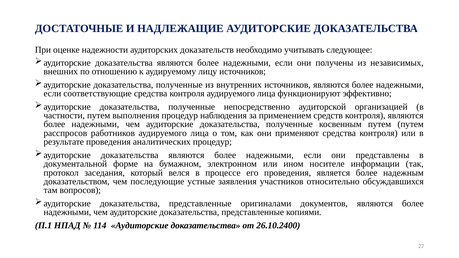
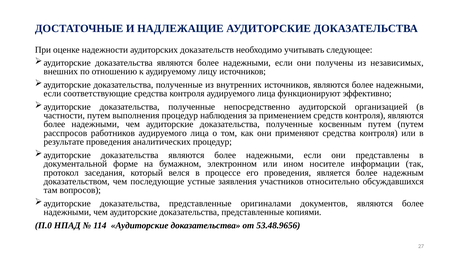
П.1: П.1 -> П.0
26.10.2400: 26.10.2400 -> 53.48.9656
